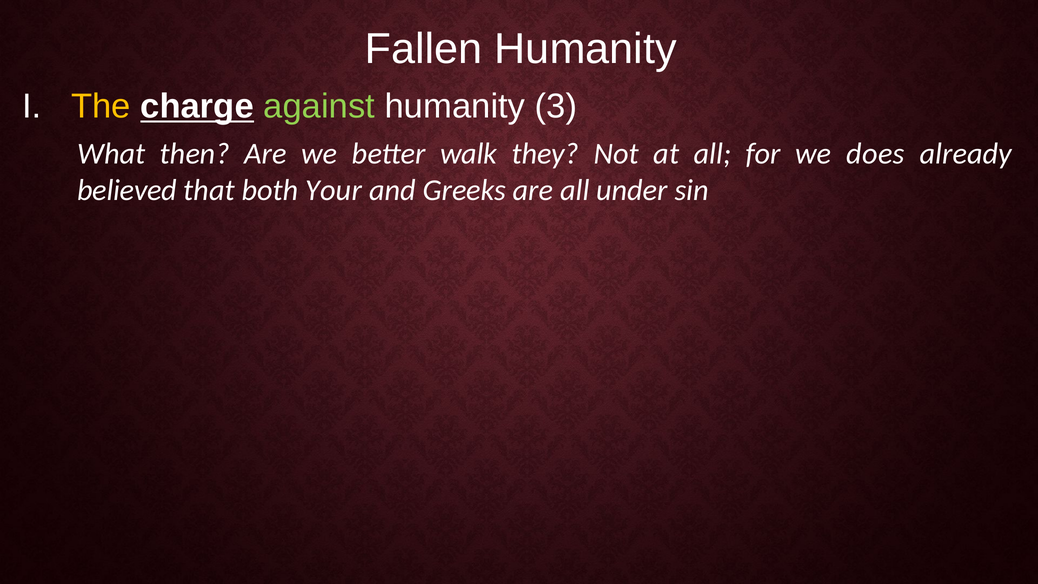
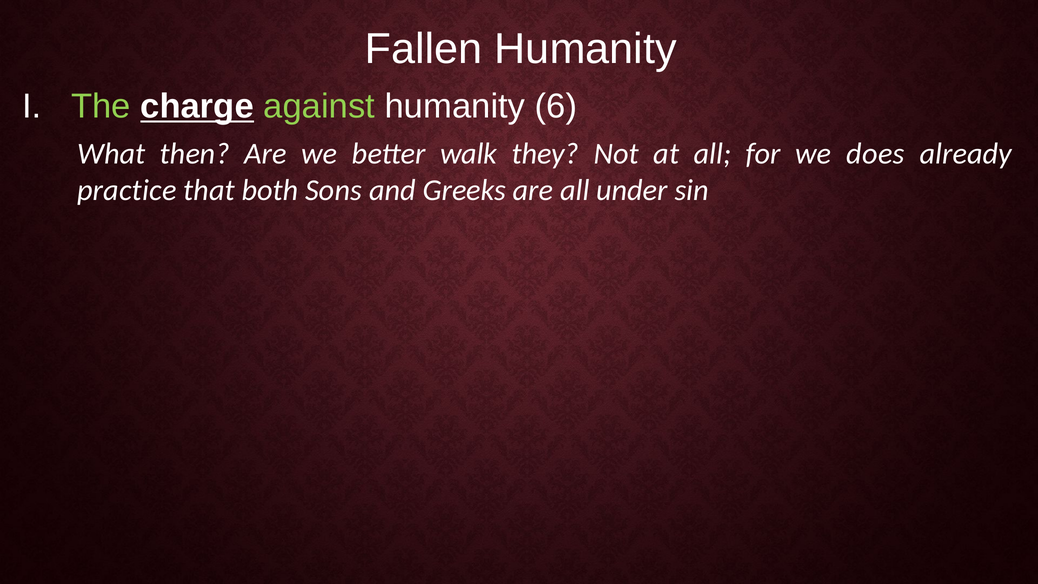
The colour: yellow -> light green
3: 3 -> 6
believed: believed -> practice
Your: Your -> Sons
